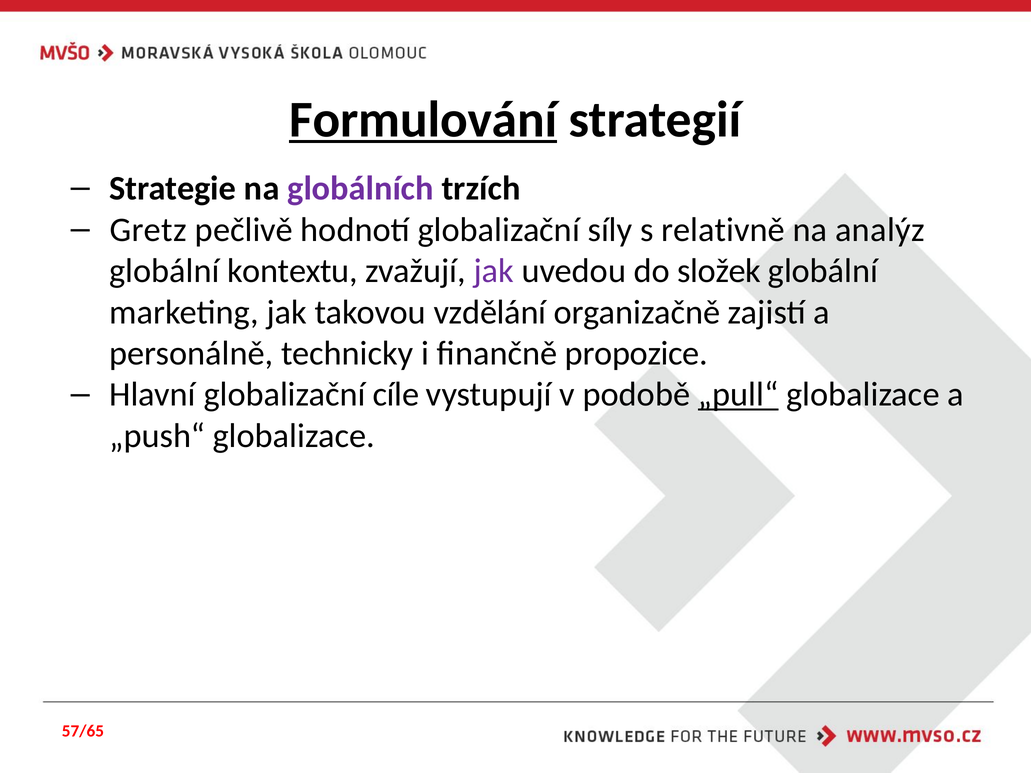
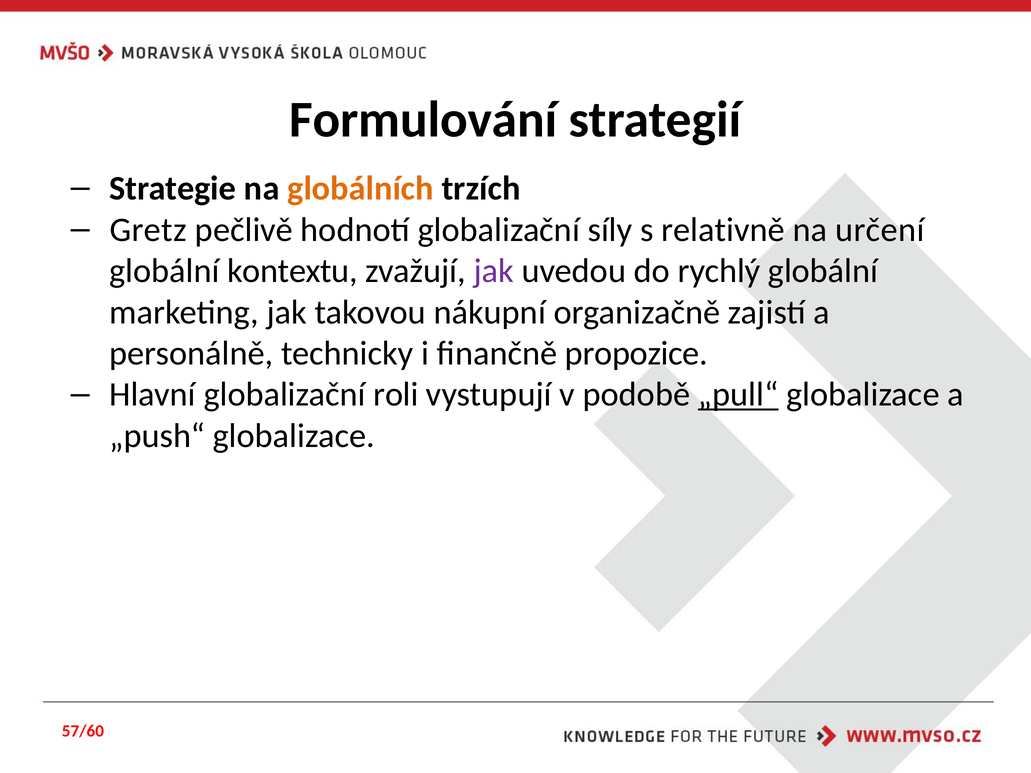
Formulování underline: present -> none
globálních colour: purple -> orange
analýz: analýz -> určení
složek: složek -> rychlý
vzdělání: vzdělání -> nákupní
cíle: cíle -> roli
57/65: 57/65 -> 57/60
